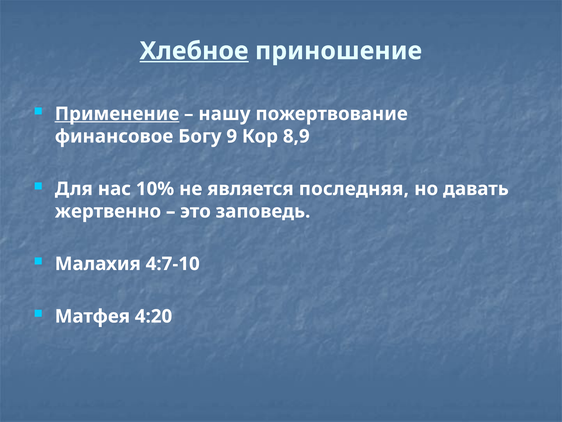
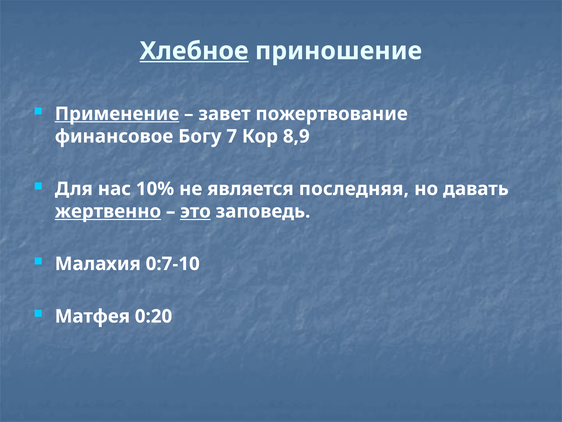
нашу: нашу -> завет
9: 9 -> 7
жертвенно underline: none -> present
это underline: none -> present
4:7-10: 4:7-10 -> 0:7-10
4:20: 4:20 -> 0:20
